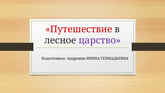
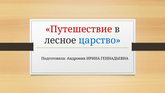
царство colour: purple -> blue
